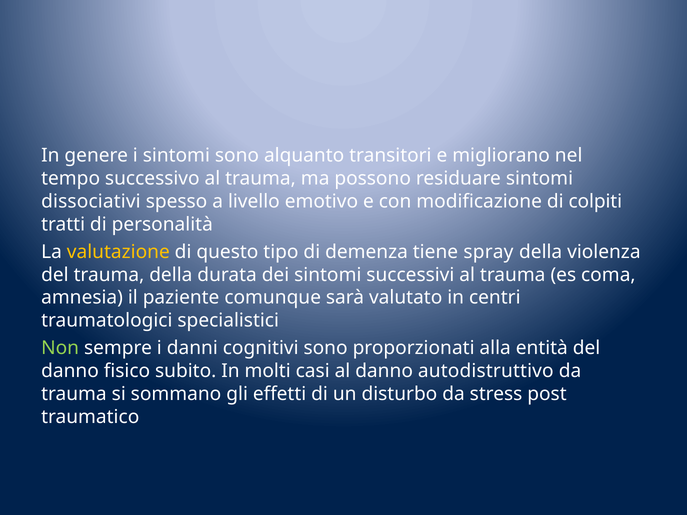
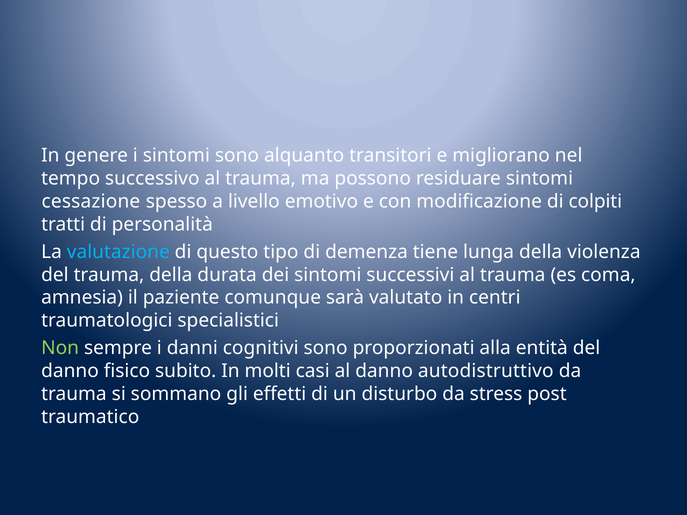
dissociativi: dissociativi -> cessazione
valutazione colour: yellow -> light blue
spray: spray -> lunga
